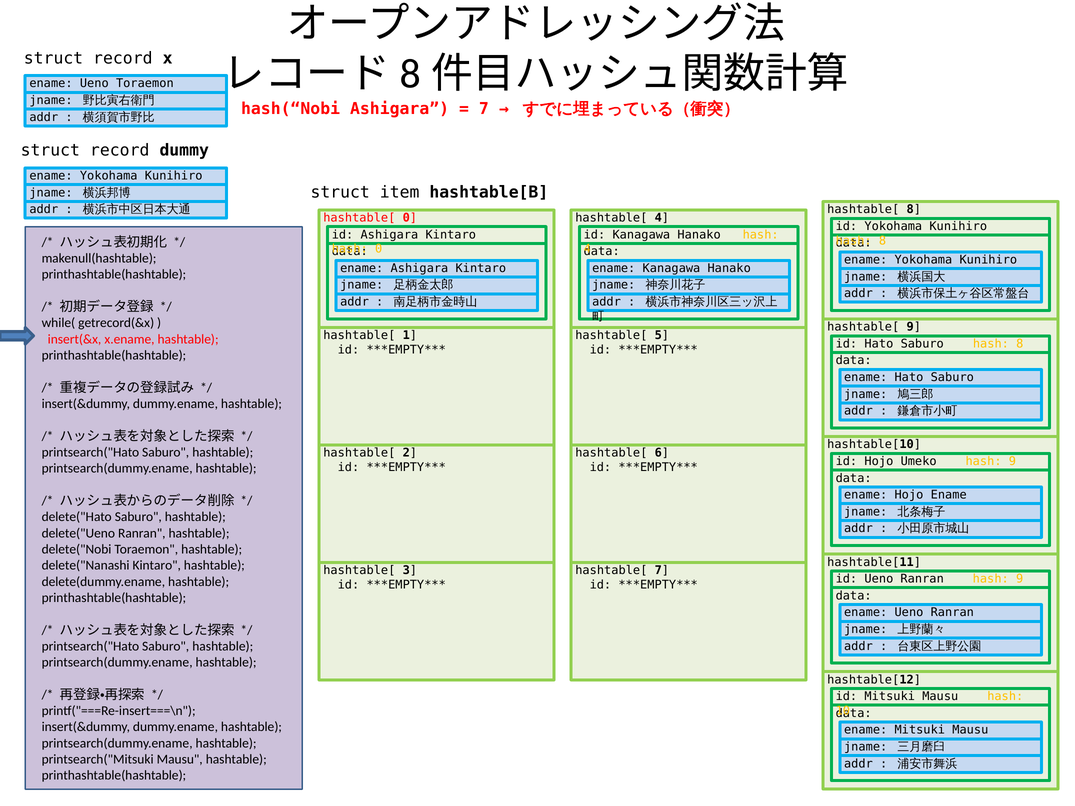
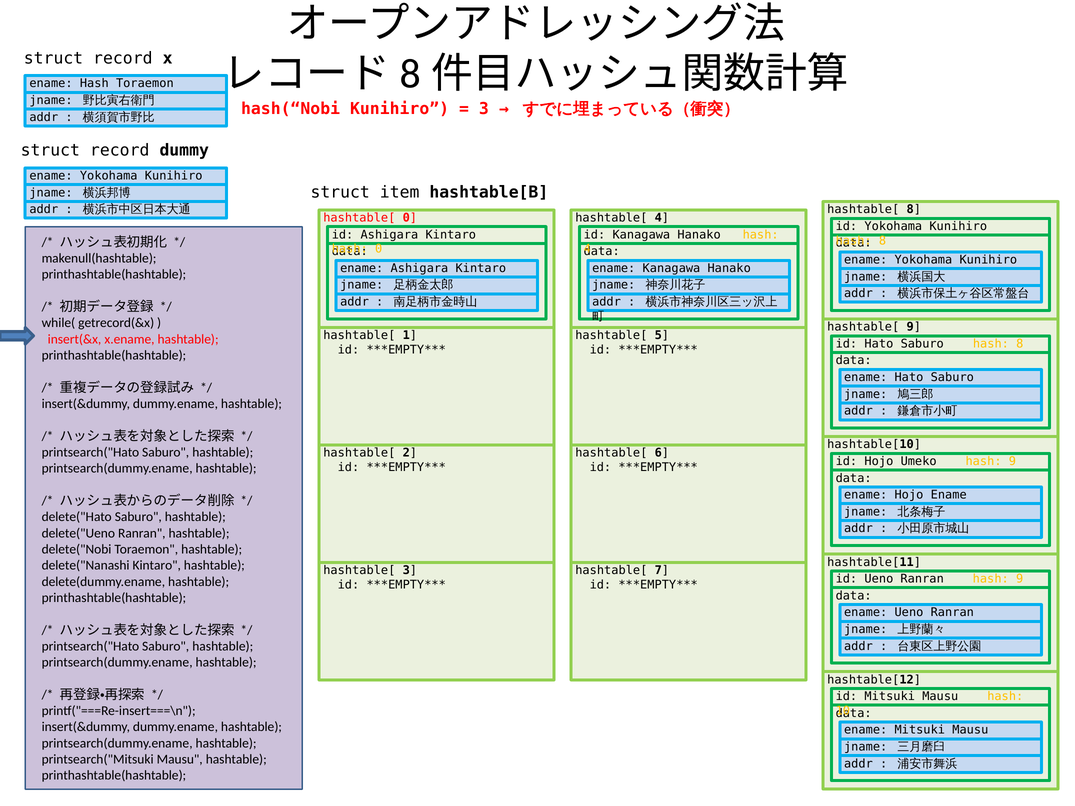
Ueno at (94, 84): Ueno -> Hash
hash(“Nobi Ashigara: Ashigara -> Kunihiro
7 at (484, 109): 7 -> 3
